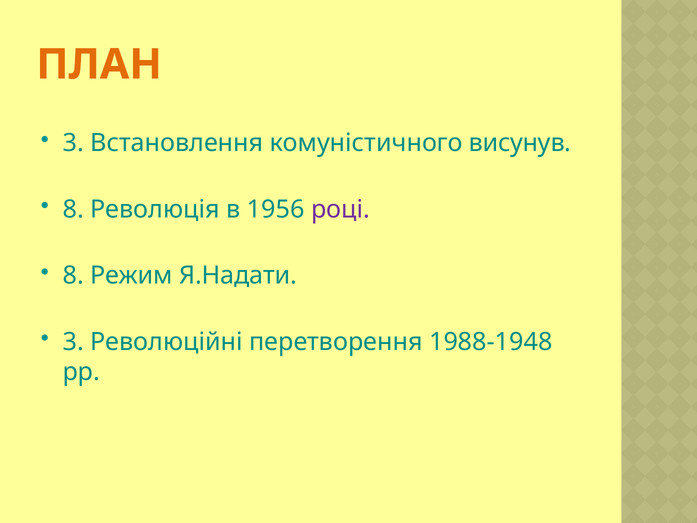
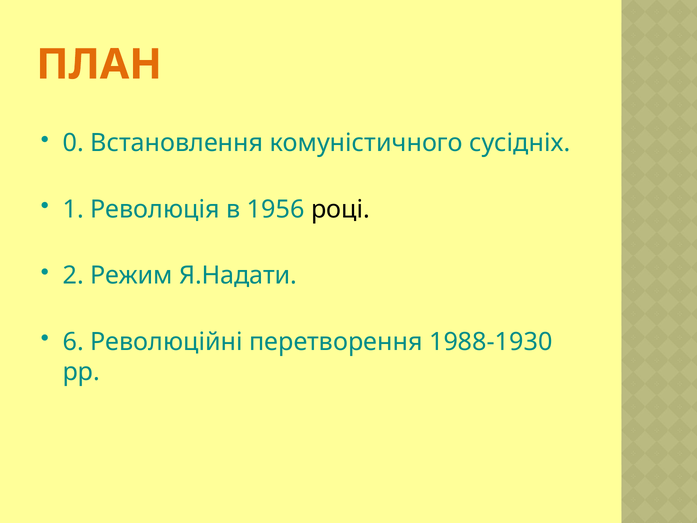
3 at (73, 143): 3 -> 0
висунув: висунув -> сусідніх
8 at (73, 209): 8 -> 1
році colour: purple -> black
8 at (73, 275): 8 -> 2
3 at (73, 342): 3 -> 6
1988-1948: 1988-1948 -> 1988-1930
